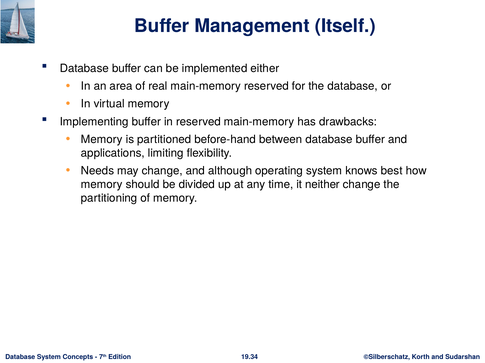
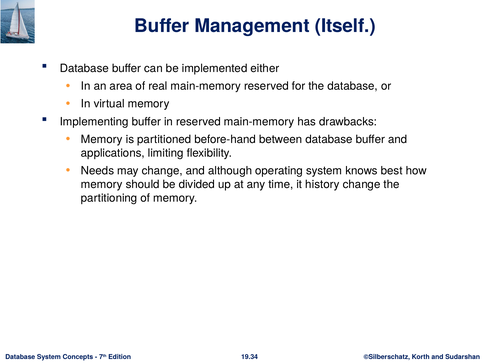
neither: neither -> history
